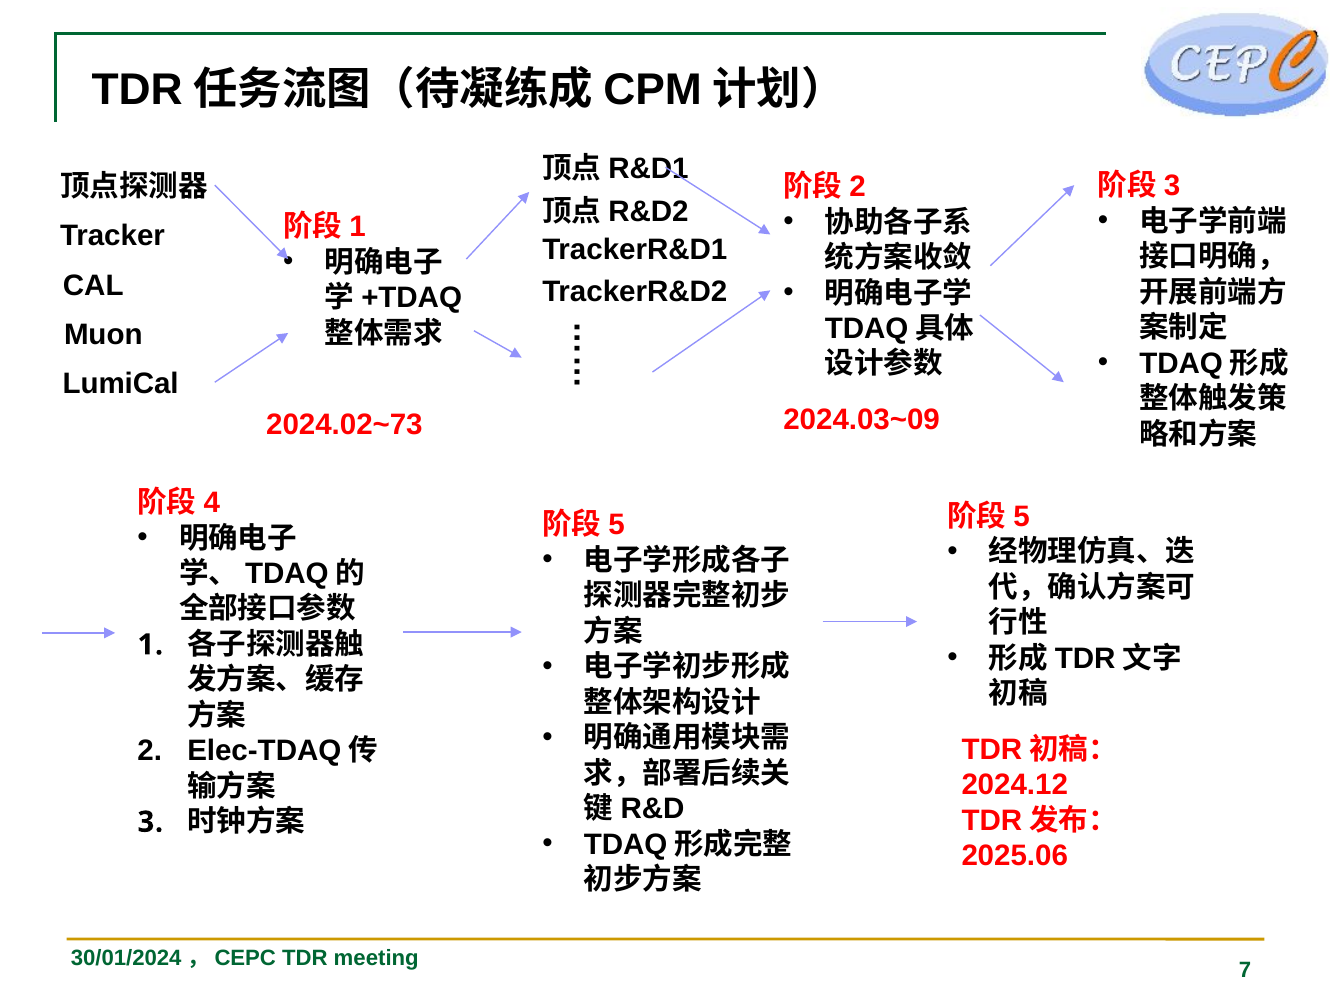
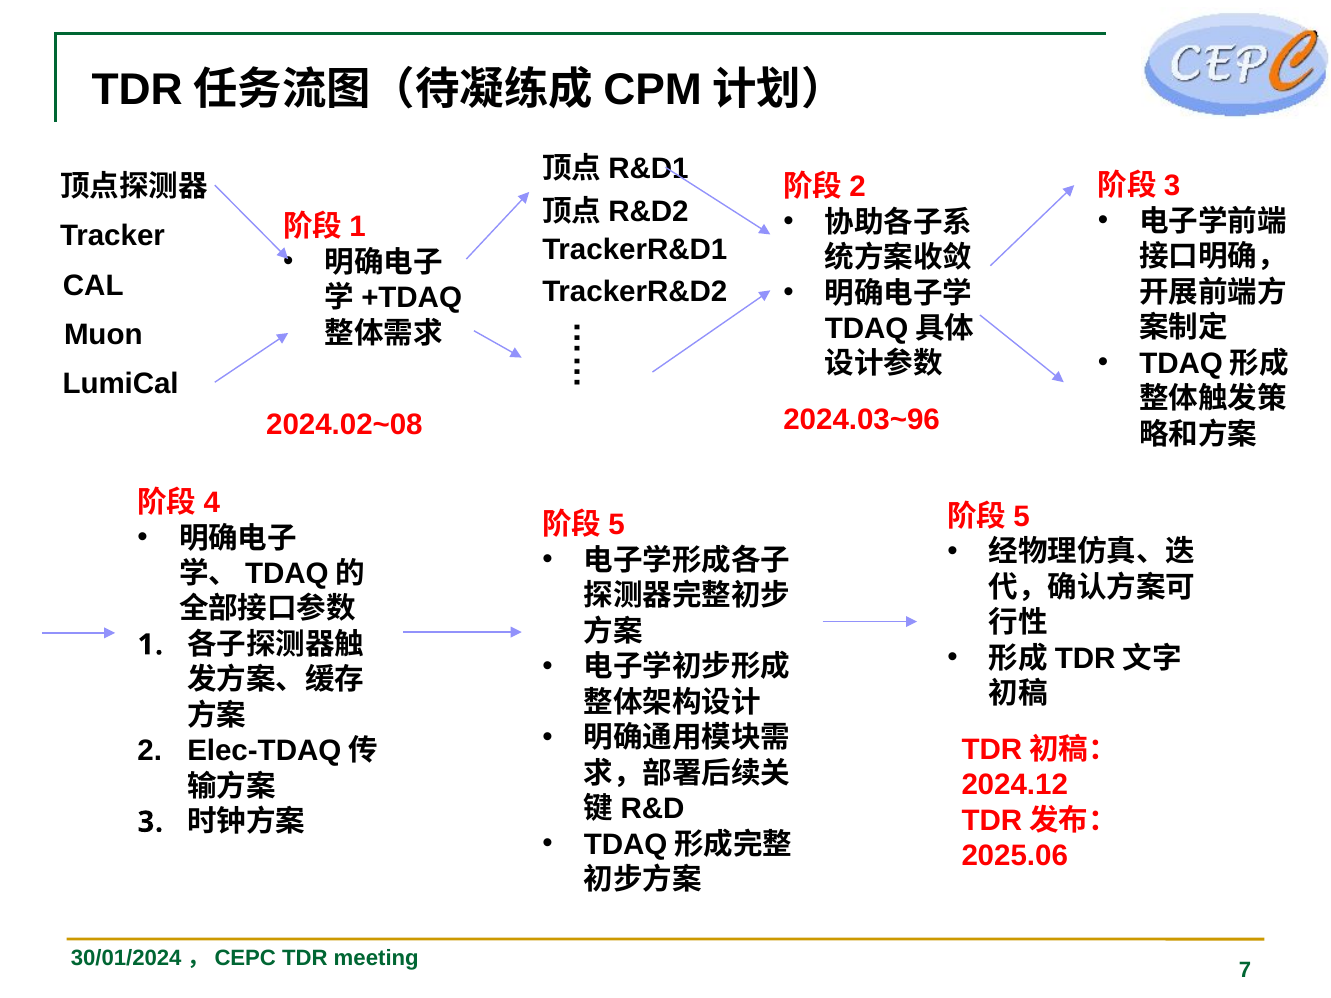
2024.03~09: 2024.03~09 -> 2024.03~96
2024.02~73: 2024.02~73 -> 2024.02~08
